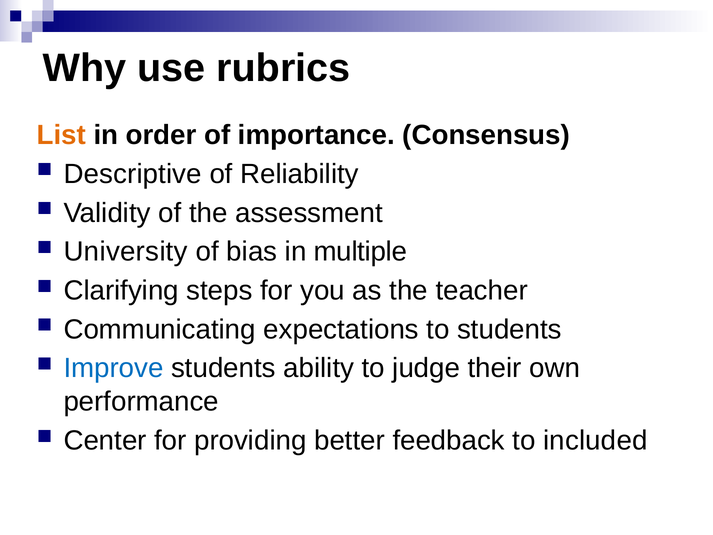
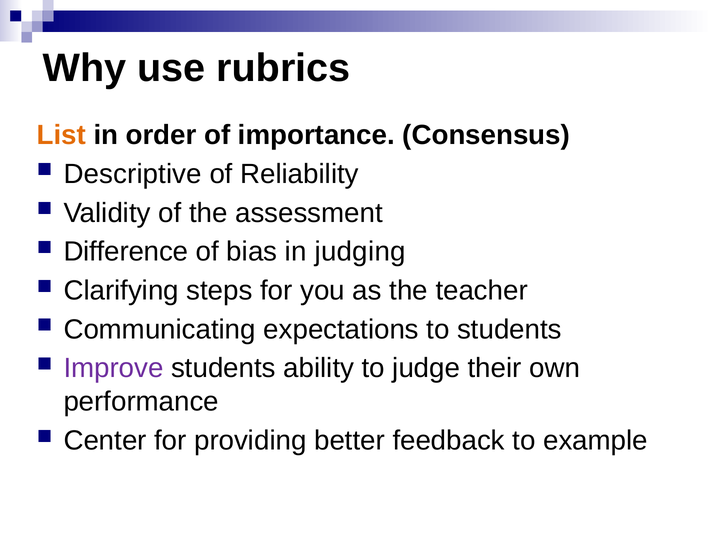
University: University -> Difference
multiple: multiple -> judging
Improve colour: blue -> purple
included: included -> example
